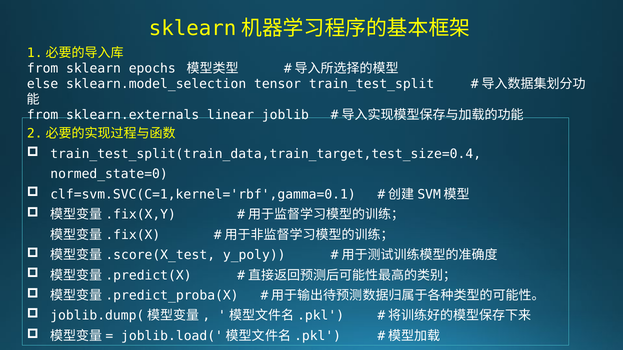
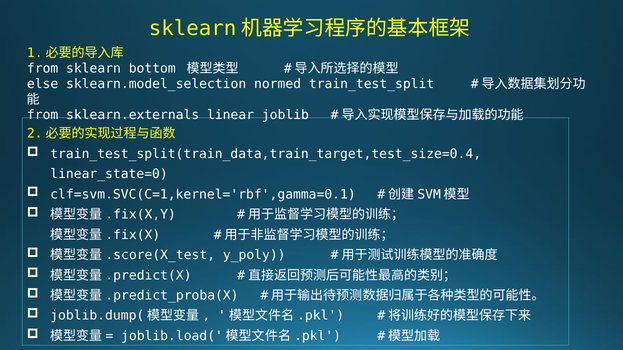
epochs: epochs -> bottom
tensor: tensor -> normed
normed_state=0: normed_state=0 -> linear_state=0
